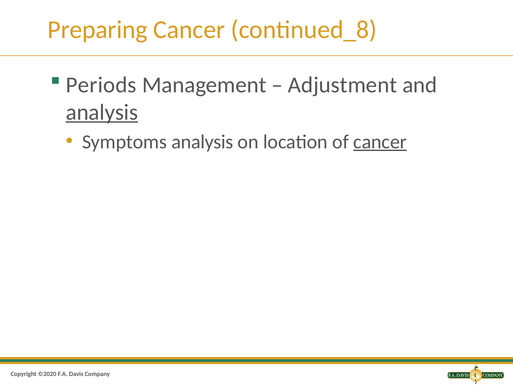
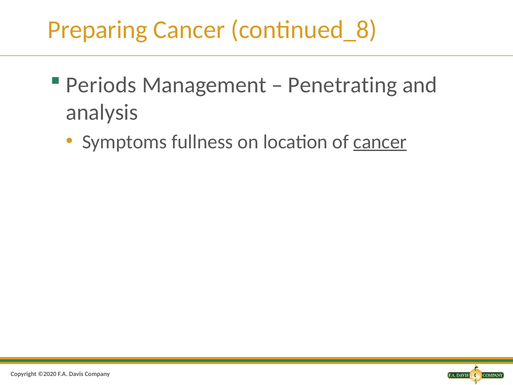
Adjustment: Adjustment -> Penetrating
analysis at (102, 112) underline: present -> none
Symptoms analysis: analysis -> fullness
